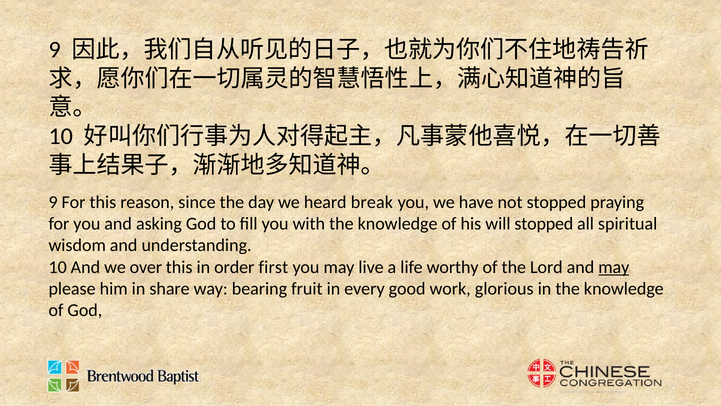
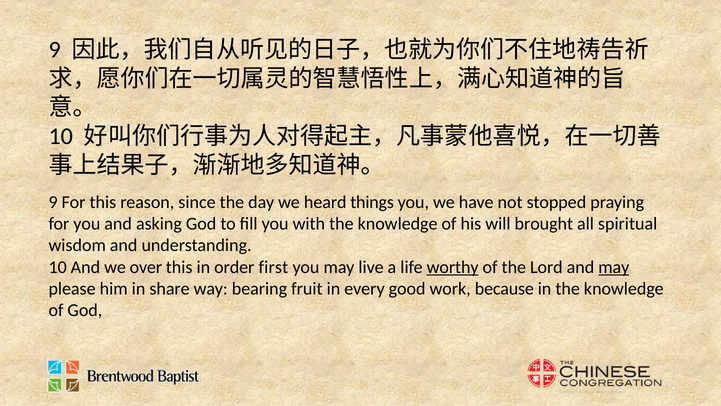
break: break -> things
will stopped: stopped -> brought
worthy underline: none -> present
glorious: glorious -> because
